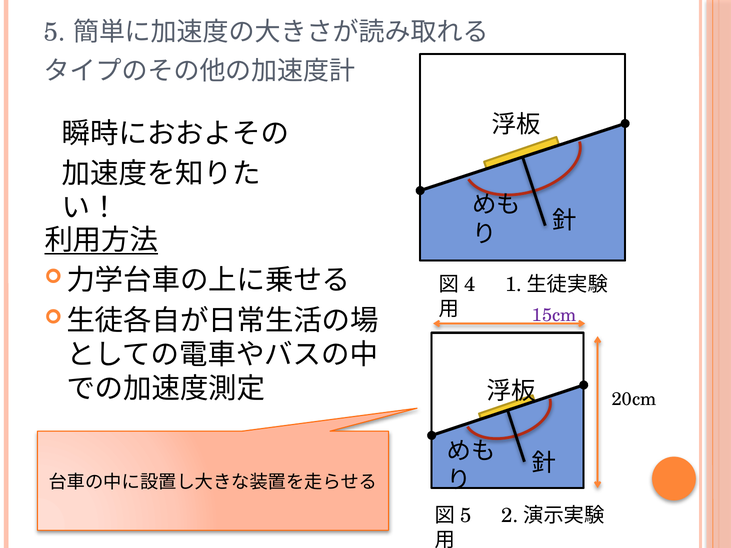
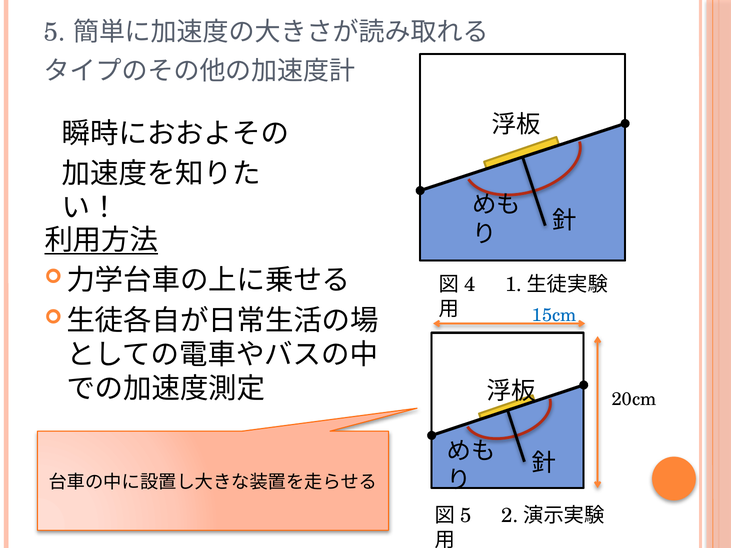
15cm colour: purple -> blue
